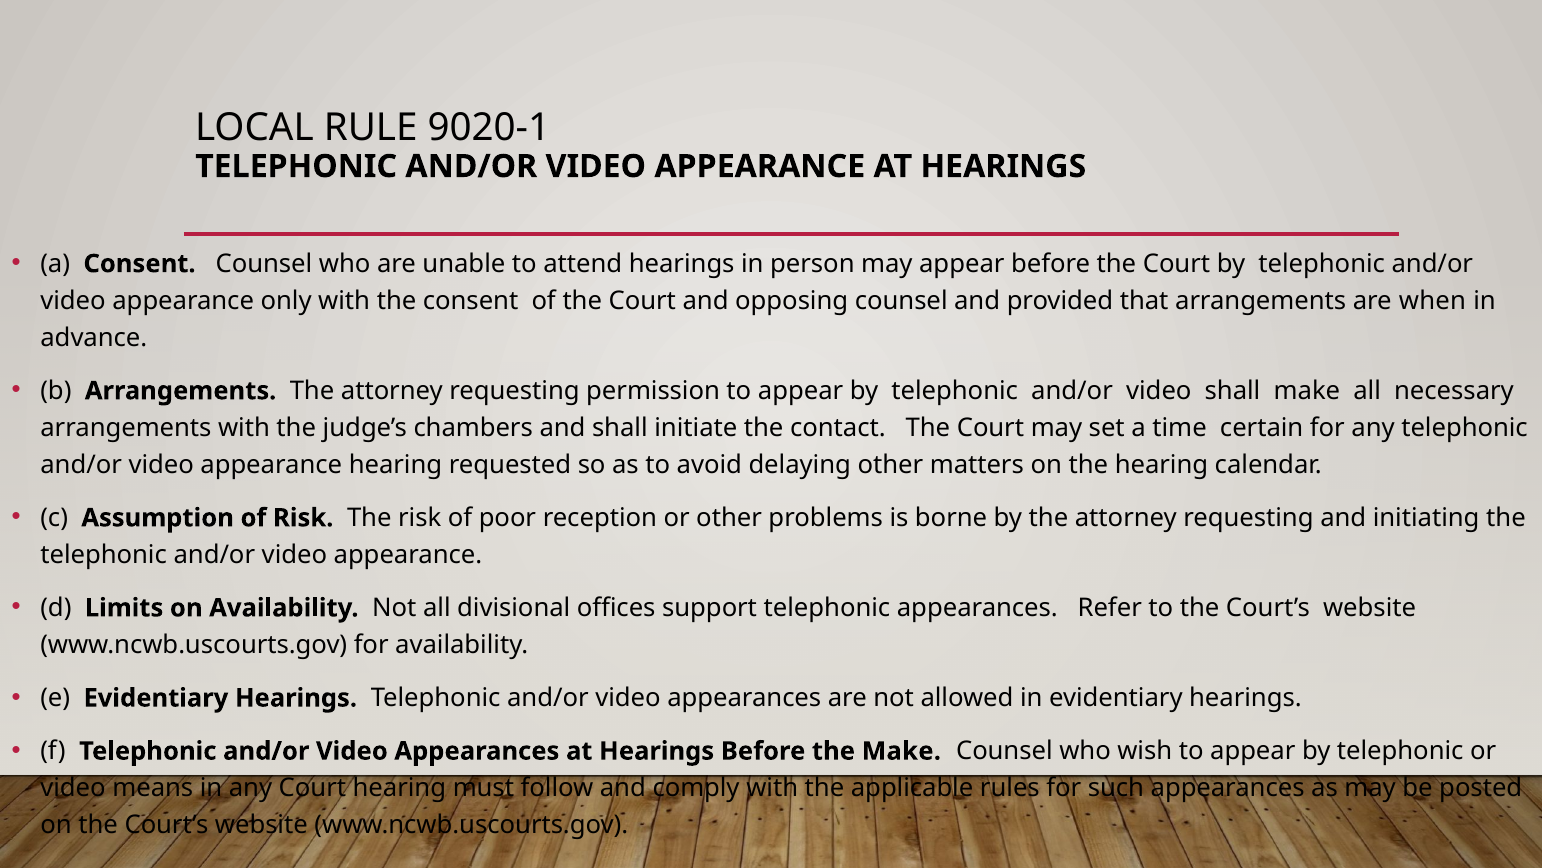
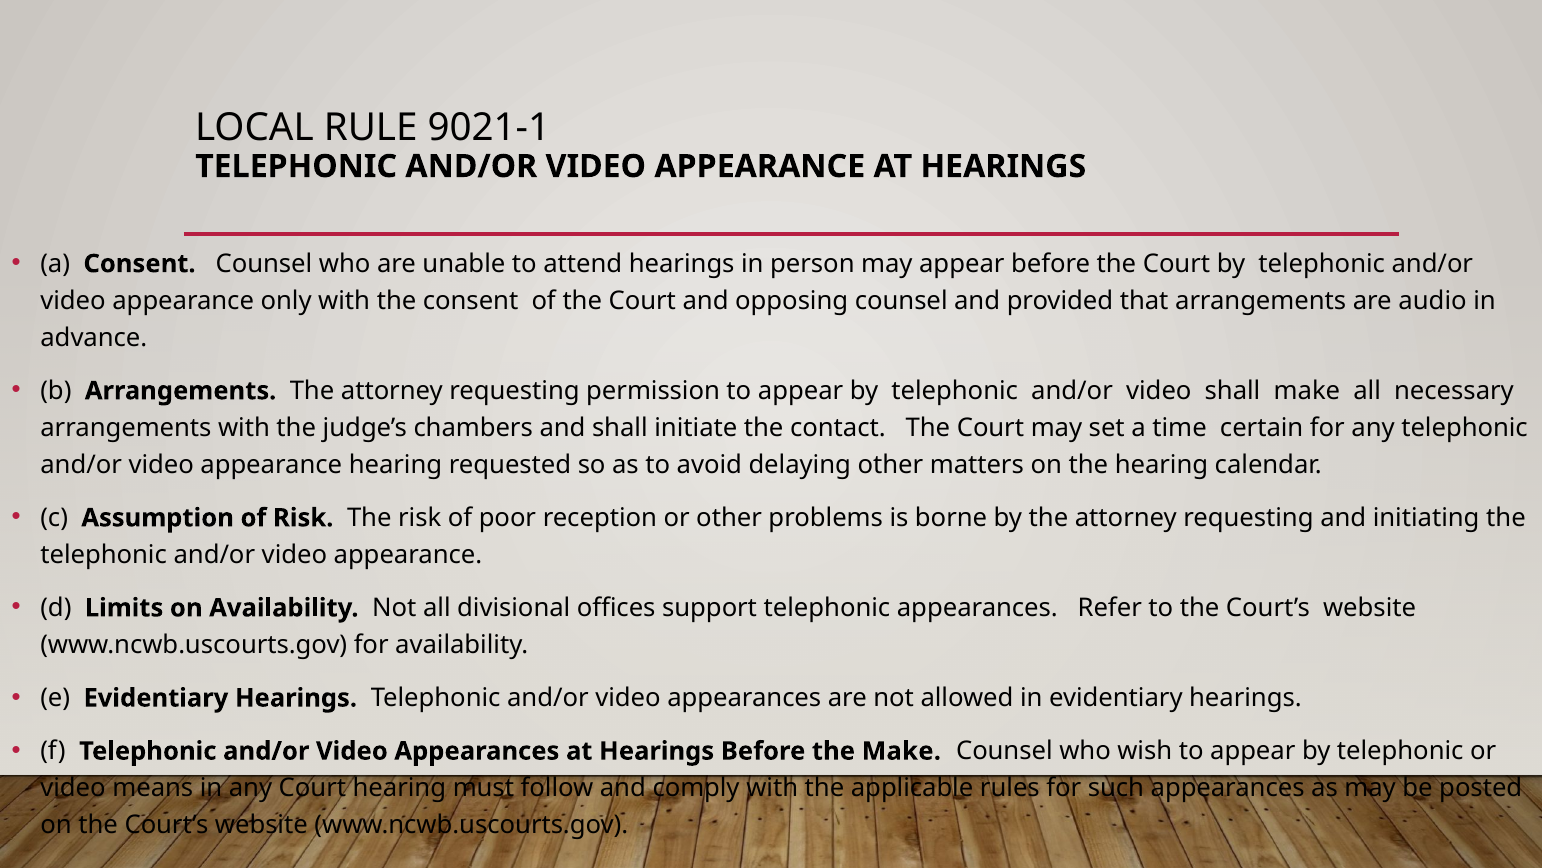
9020-1: 9020-1 -> 9021-1
when: when -> audio
